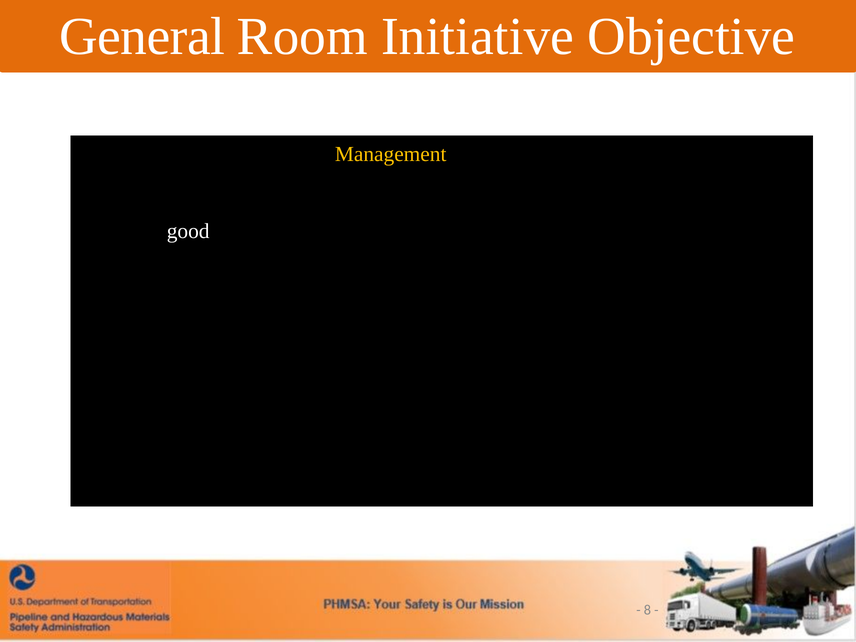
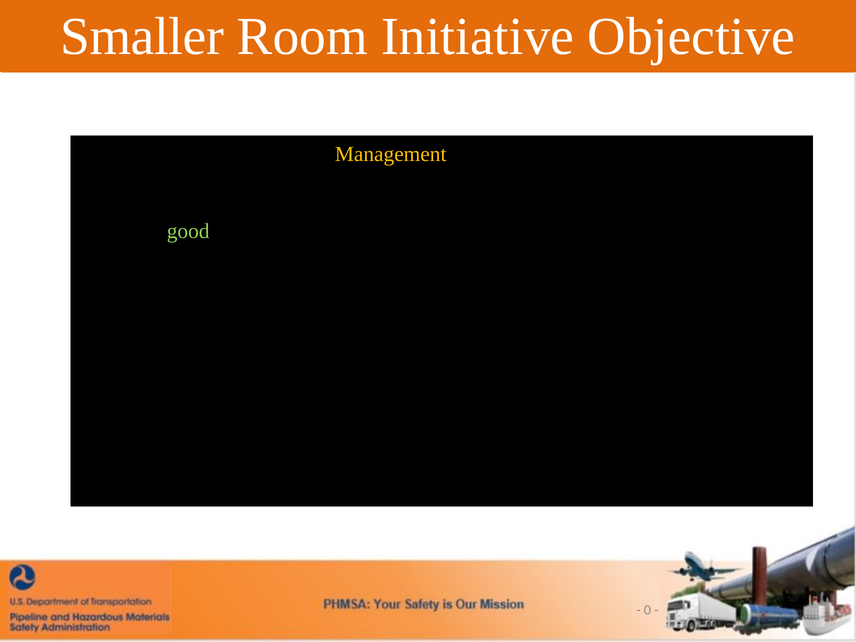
General: General -> Smaller
good colour: white -> light green
8: 8 -> 0
